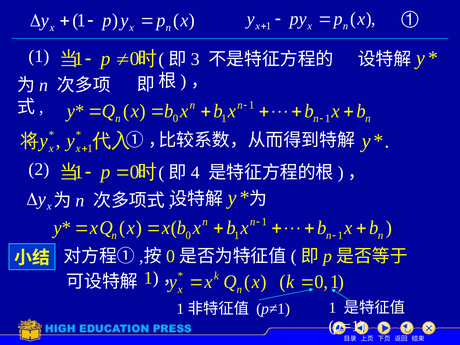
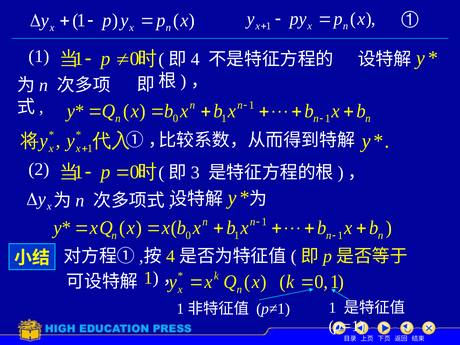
3 at (195, 59): 3 -> 4
4: 4 -> 3
0 at (170, 256): 0 -> 4
